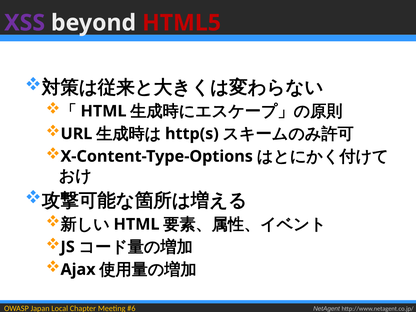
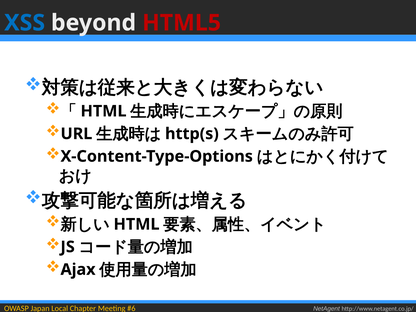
XSS colour: purple -> blue
